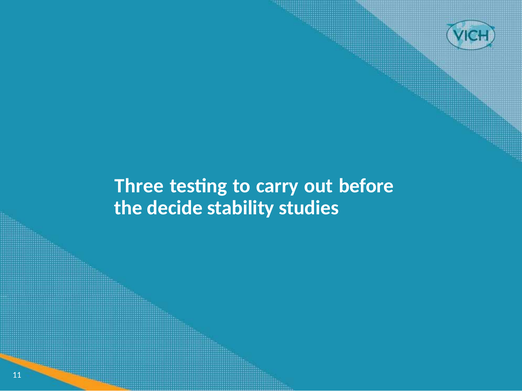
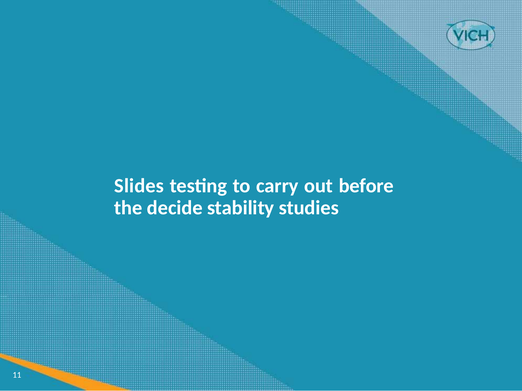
Three: Three -> Slides
